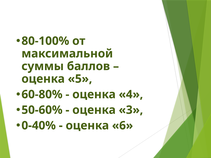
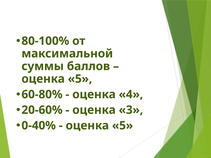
50-60%: 50-60% -> 20-60%
6 at (123, 126): 6 -> 5
